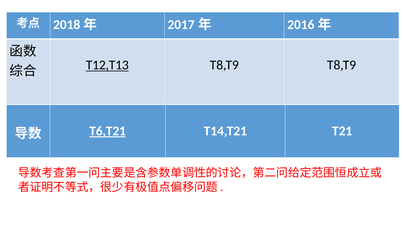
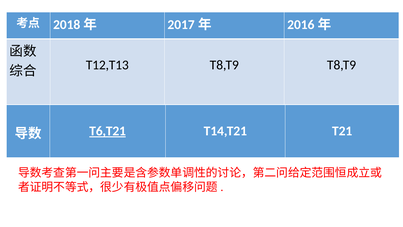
T12,T13 underline: present -> none
